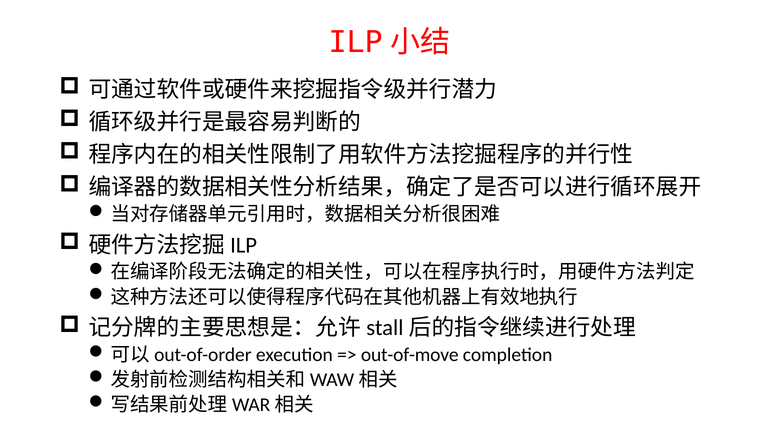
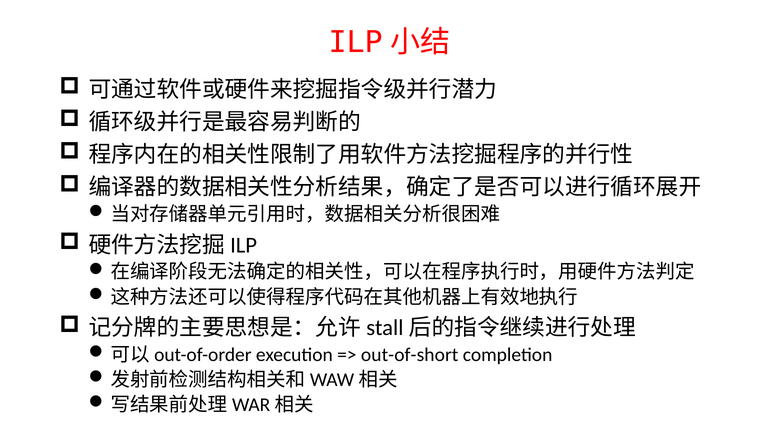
out-of-move: out-of-move -> out-of-short
